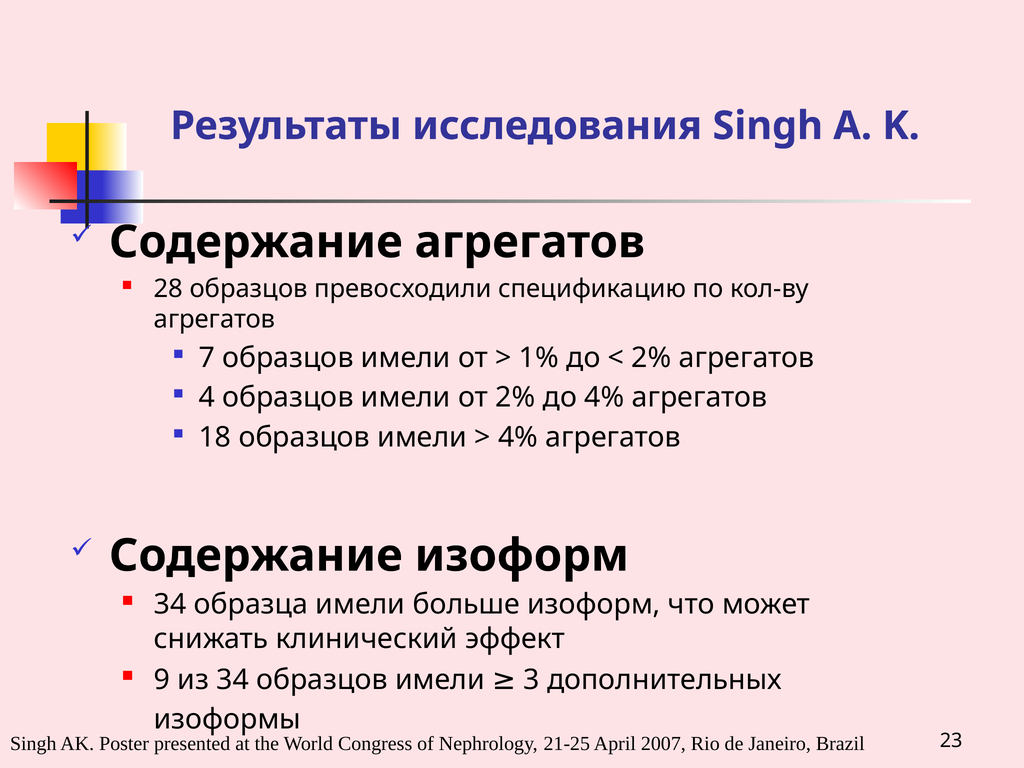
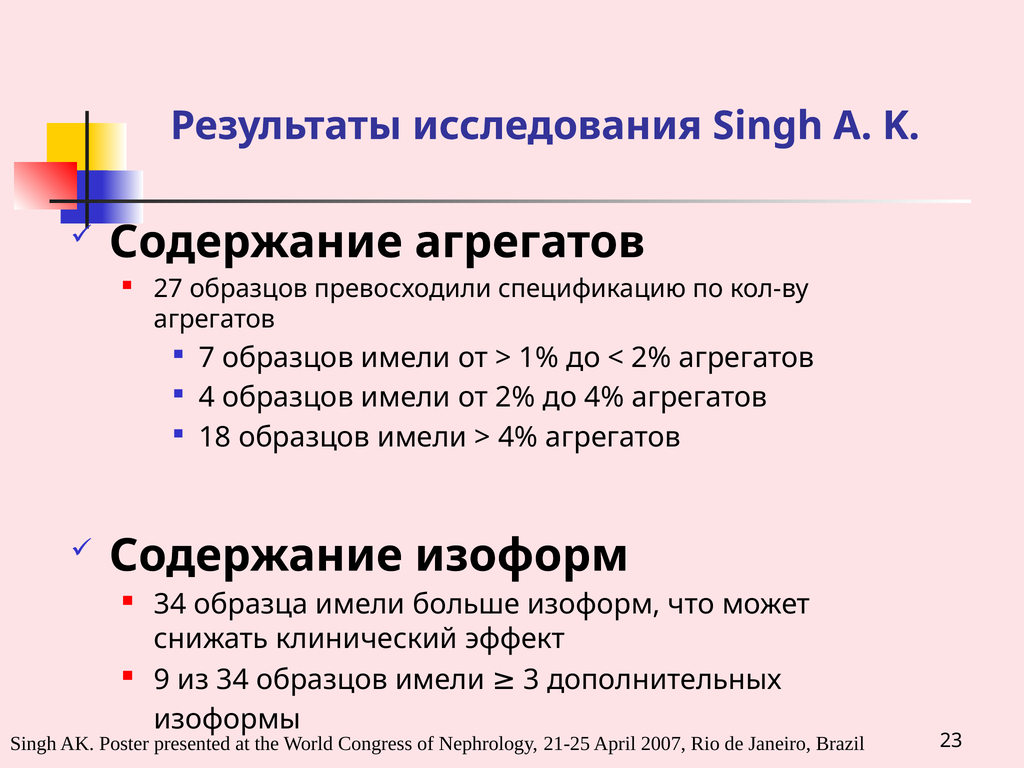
28: 28 -> 27
